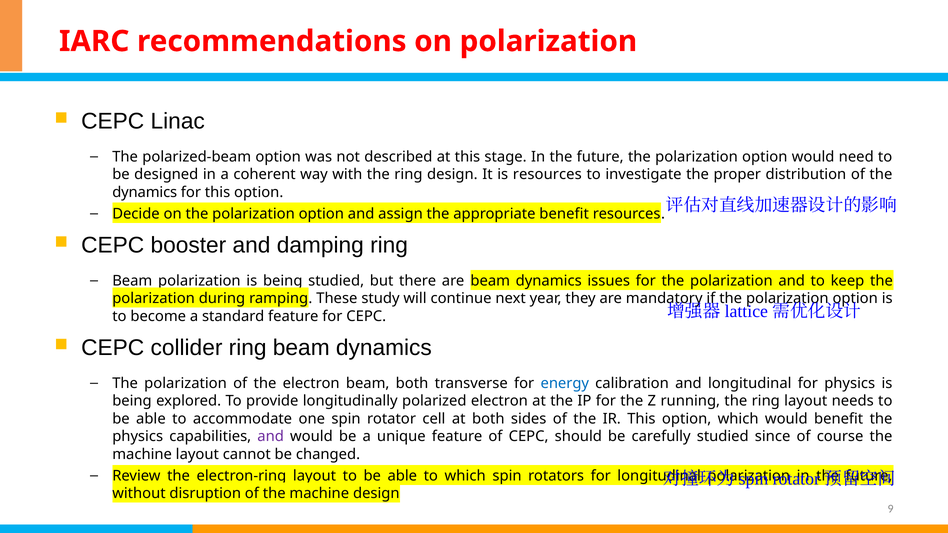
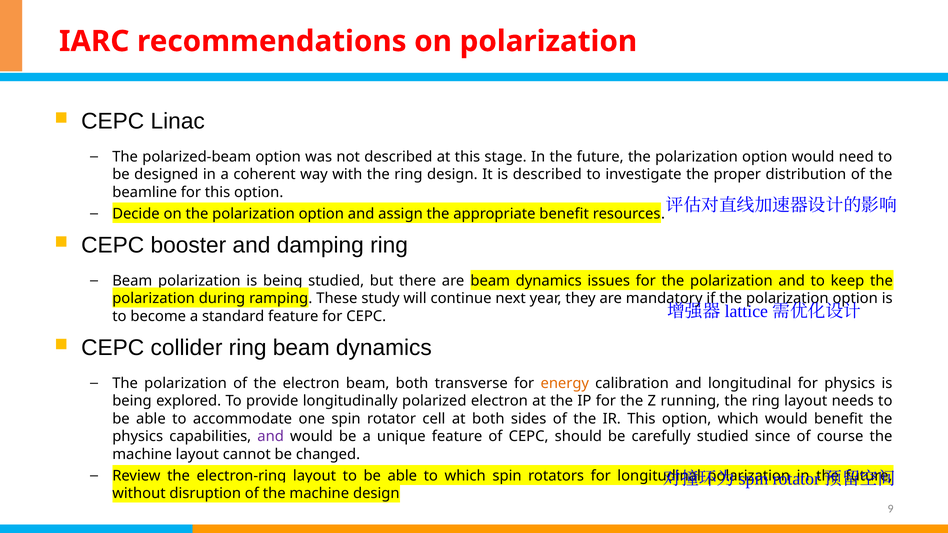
is resources: resources -> described
dynamics at (145, 192): dynamics -> beamline
energy colour: blue -> orange
